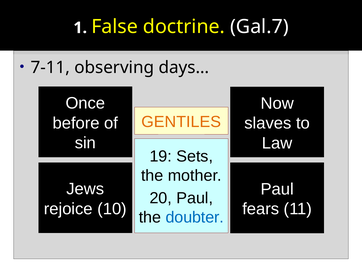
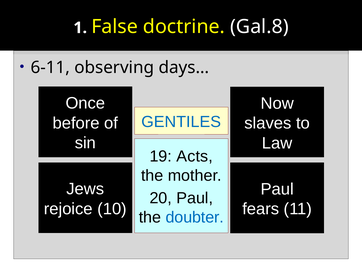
Gal.7: Gal.7 -> Gal.8
7-11: 7-11 -> 6-11
GENTILES colour: orange -> blue
Sets: Sets -> Acts
